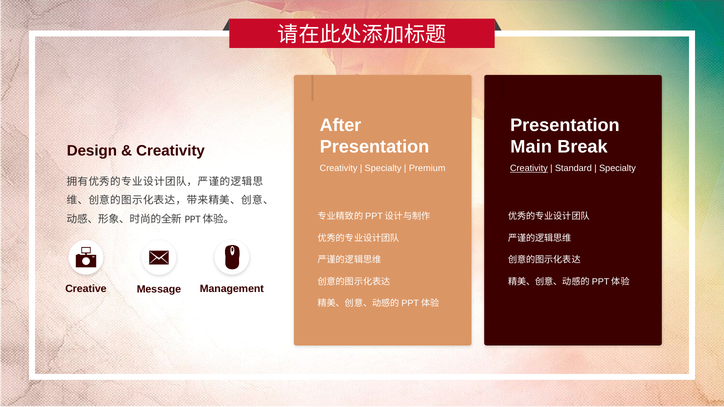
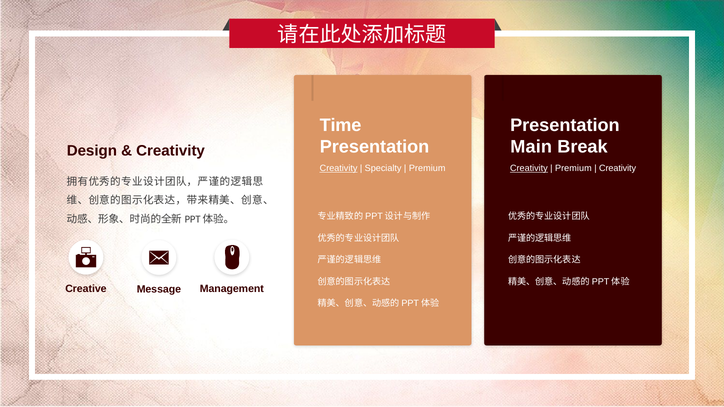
After: After -> Time
Creativity at (339, 169) underline: none -> present
Standard at (573, 169): Standard -> Premium
Specialty at (618, 169): Specialty -> Creativity
